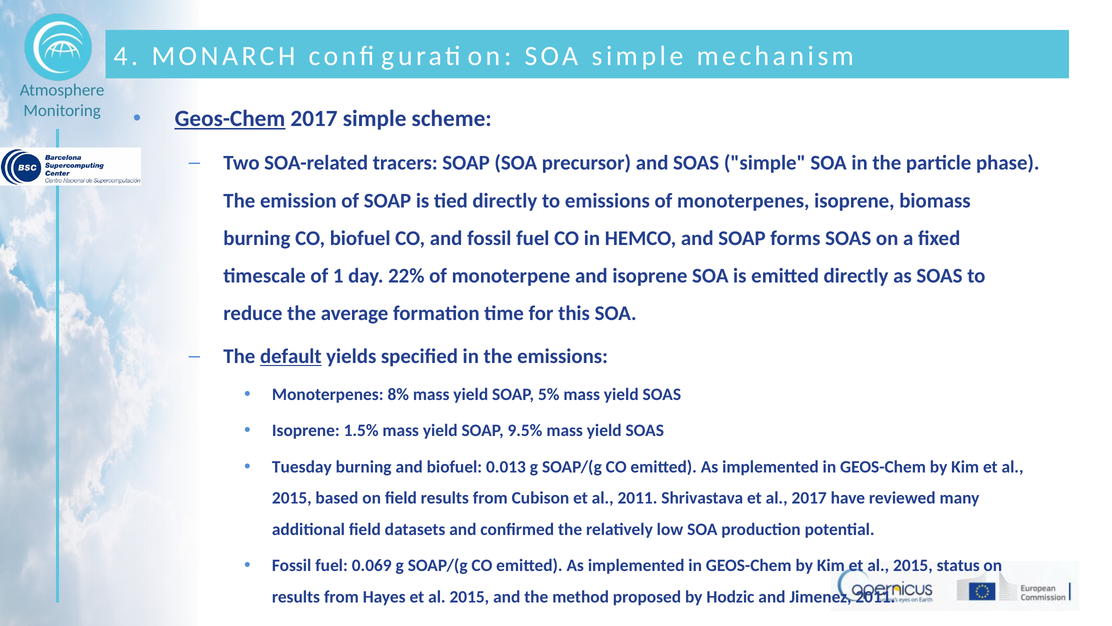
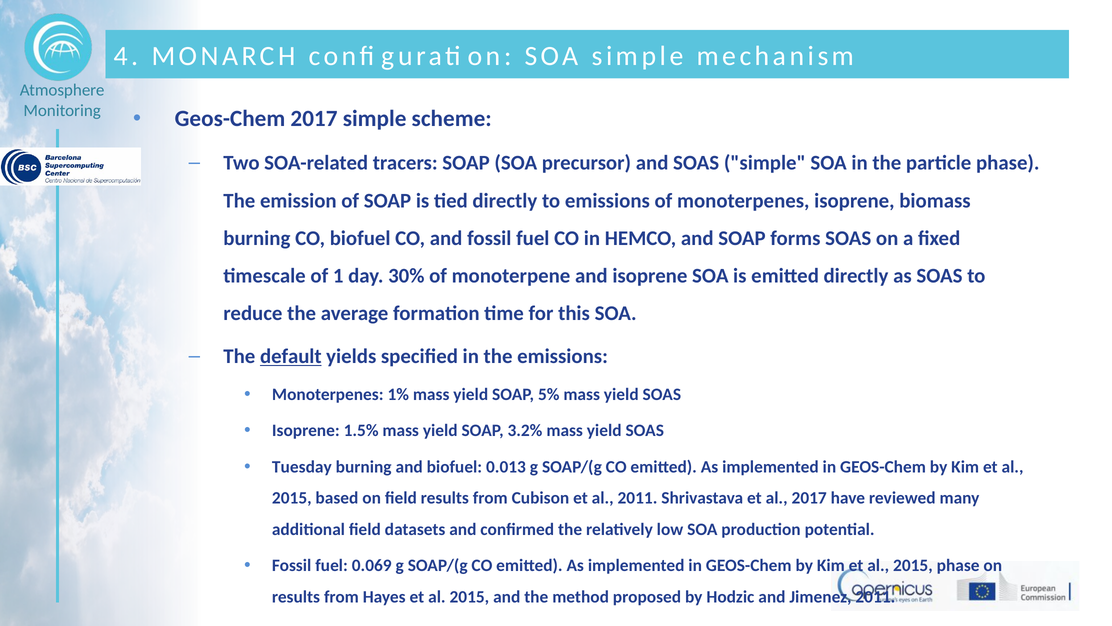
Geos-Chem at (230, 119) underline: present -> none
22%: 22% -> 30%
8%: 8% -> 1%
9.5%: 9.5% -> 3.2%
2015 status: status -> phase
